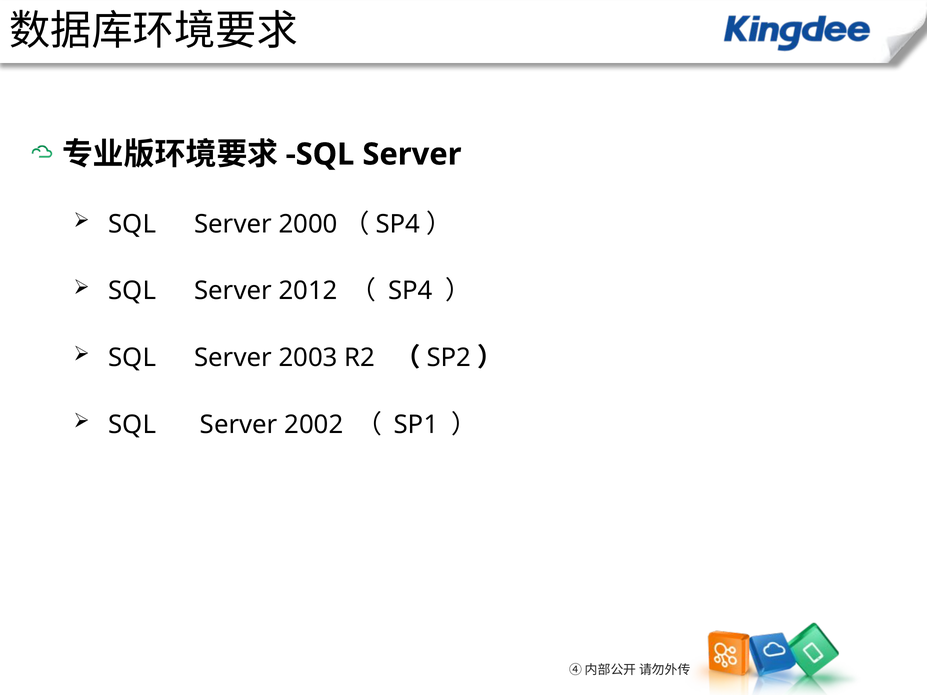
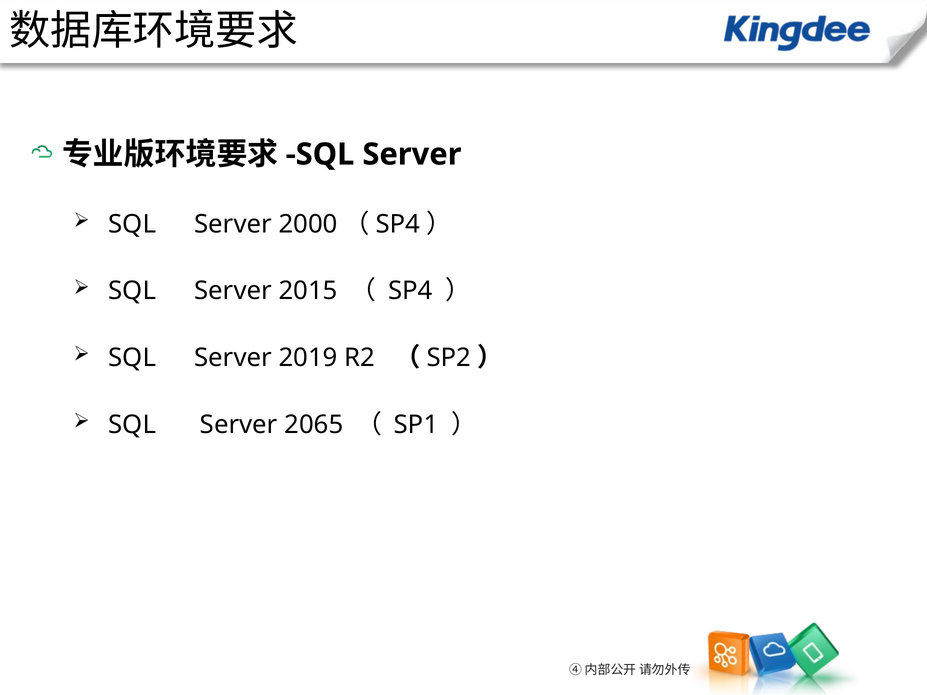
2012: 2012 -> 2015
2003: 2003 -> 2019
2002: 2002 -> 2065
